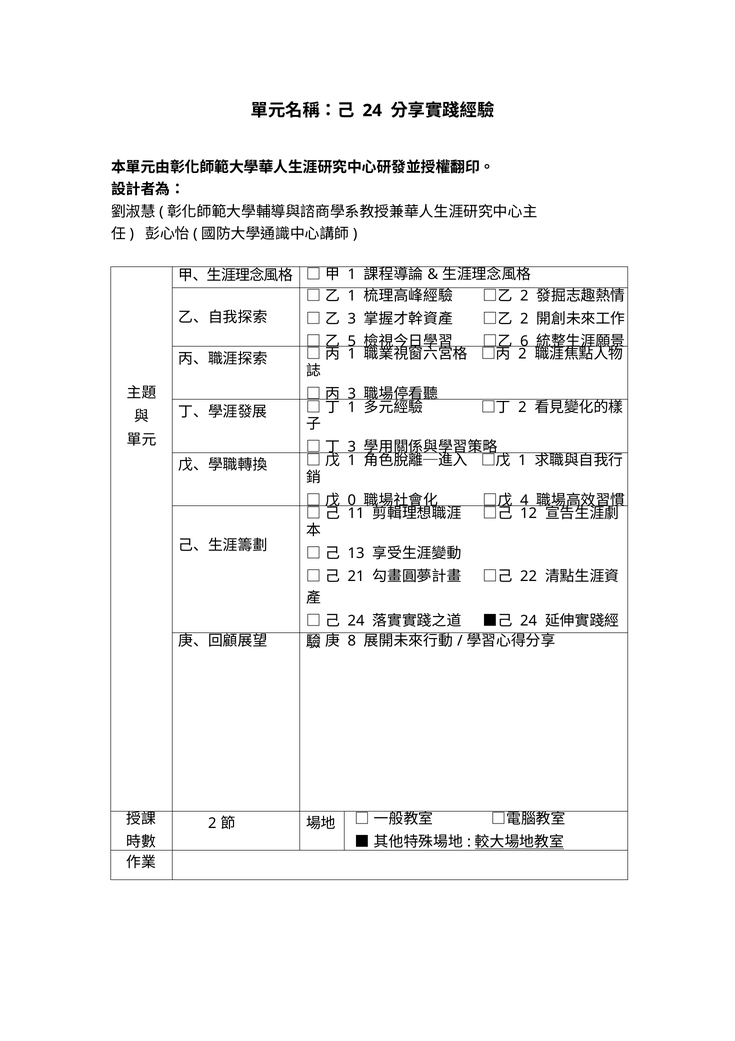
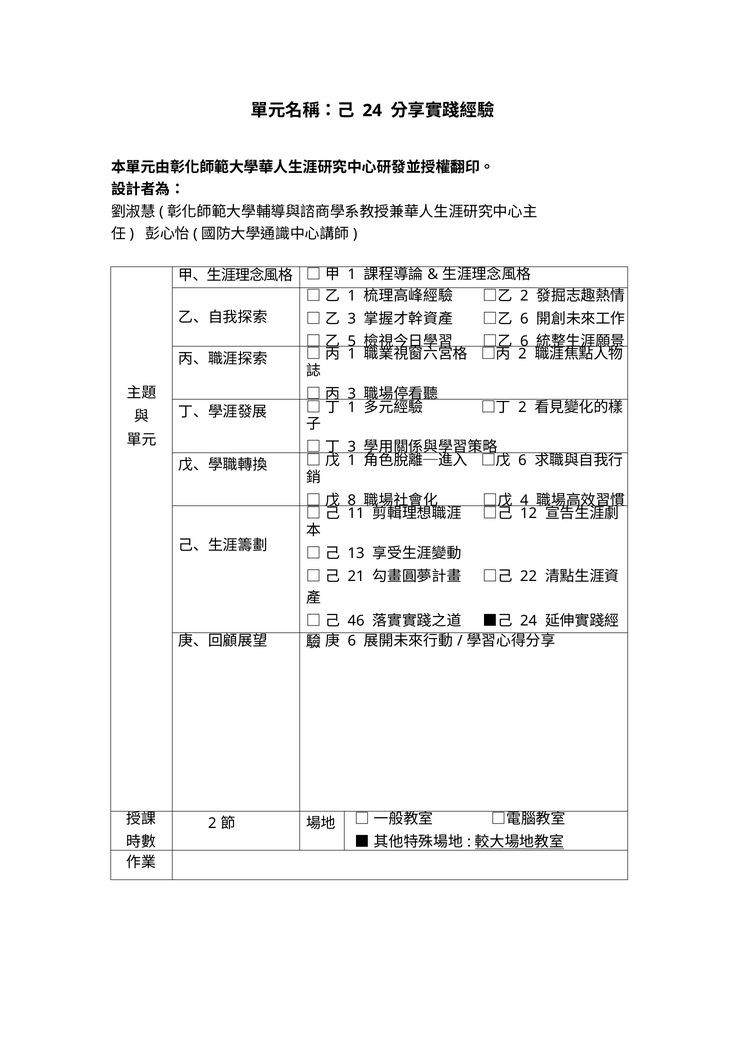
2 at (524, 319): 2 -> 6
1 at (522, 460): 1 -> 6
0: 0 -> 8
24 at (356, 621): 24 -> 46
8 at (352, 641): 8 -> 6
